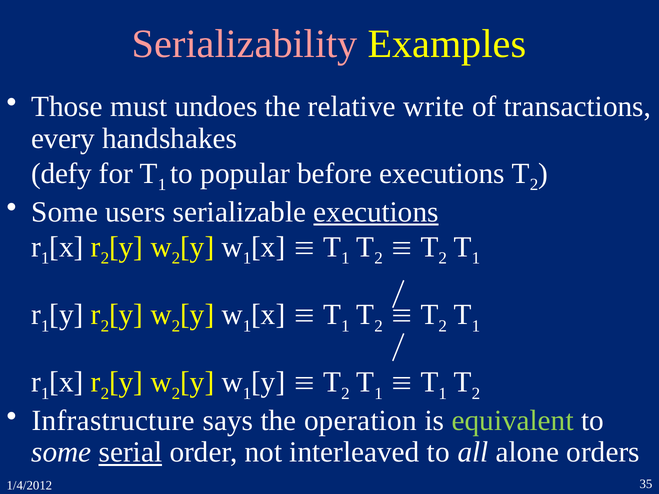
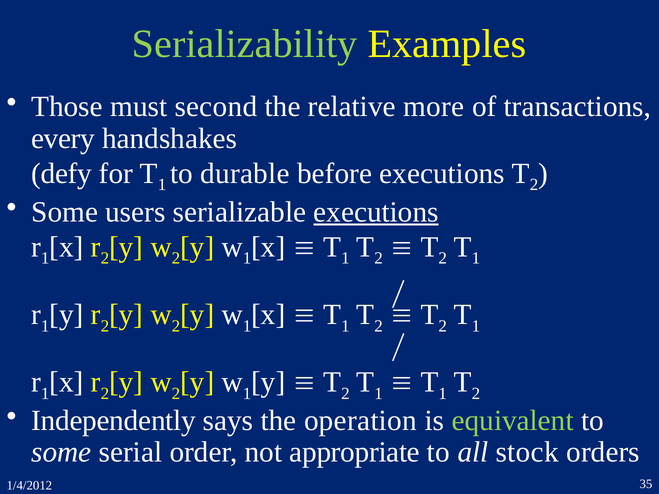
Serializability colour: pink -> light green
undoes: undoes -> second
write: write -> more
popular: popular -> durable
Infrastructure: Infrastructure -> Independently
serial underline: present -> none
interleaved: interleaved -> appropriate
alone: alone -> stock
